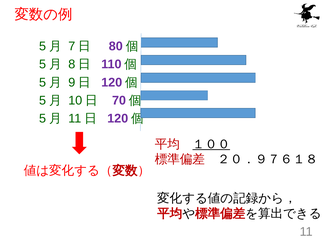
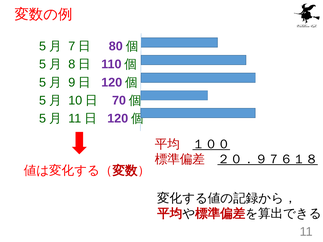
２０．９７６１８ underline: none -> present
